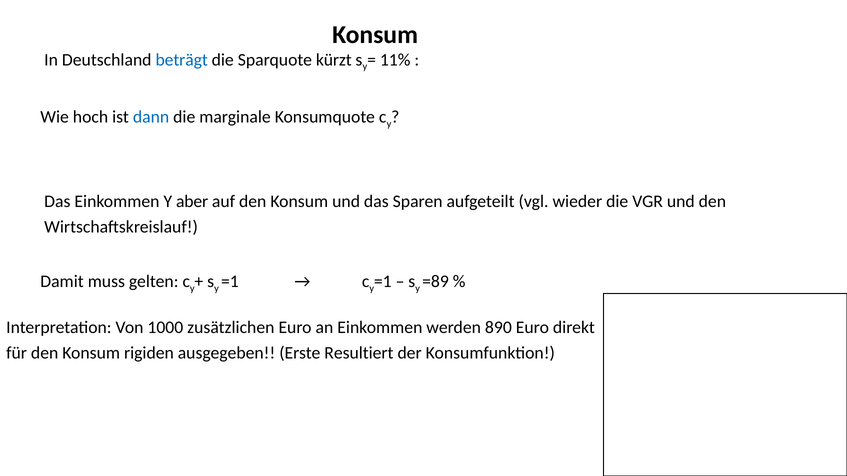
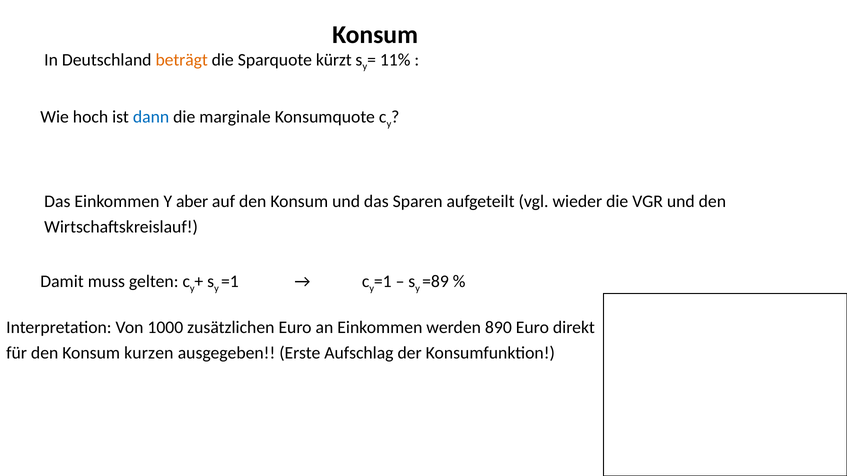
beträgt colour: blue -> orange
rigiden: rigiden -> kurzen
Resultiert: Resultiert -> Aufschlag
